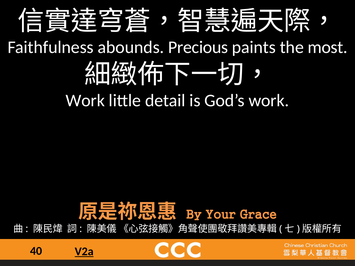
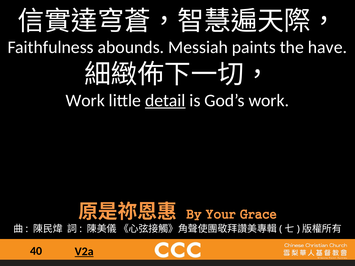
Precious: Precious -> Messiah
most: most -> have
detail underline: none -> present
